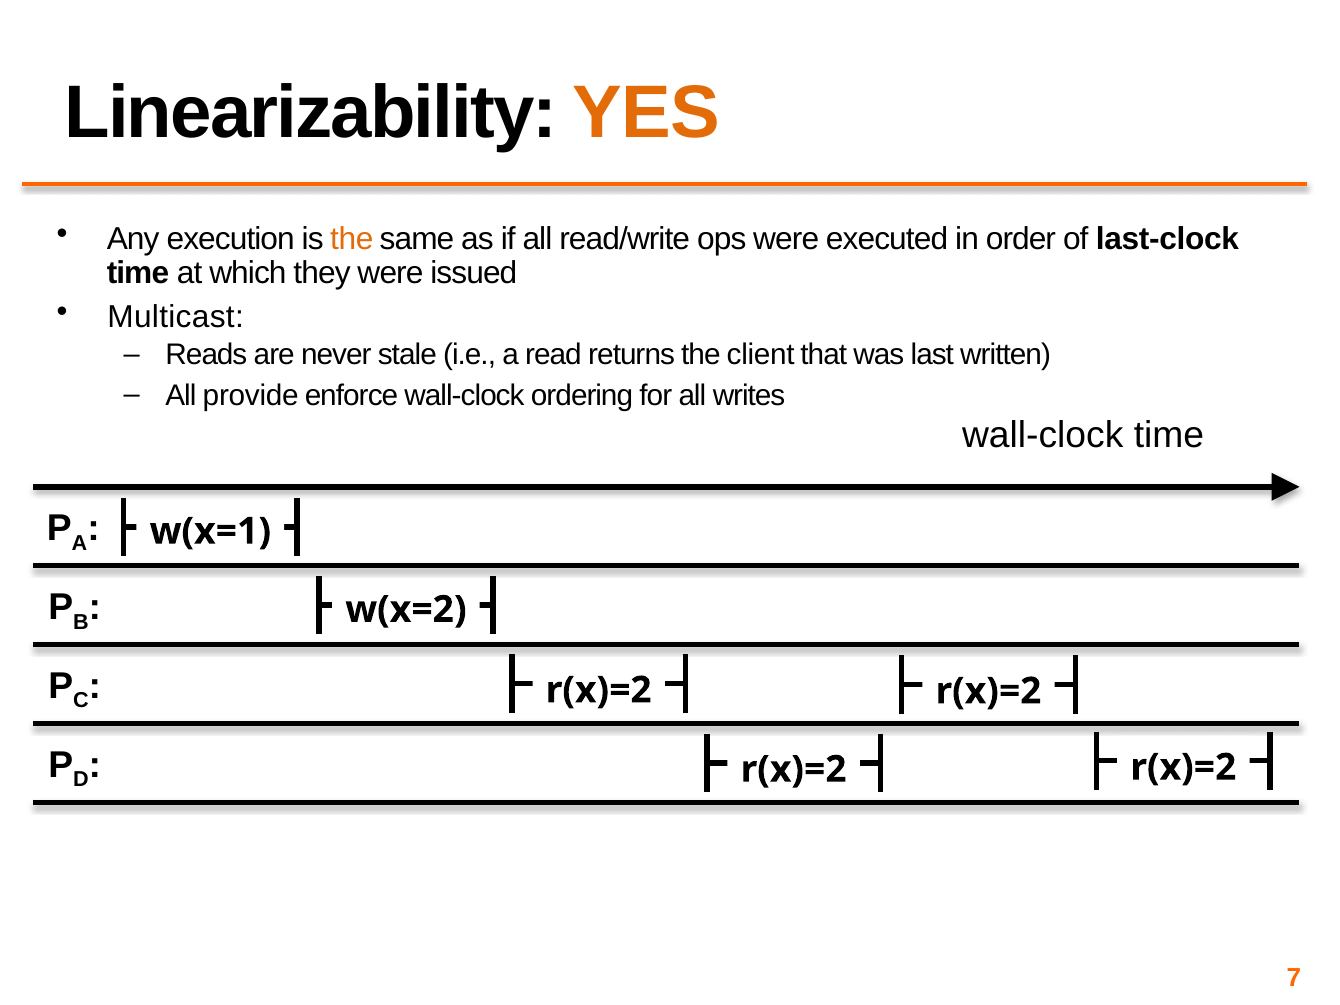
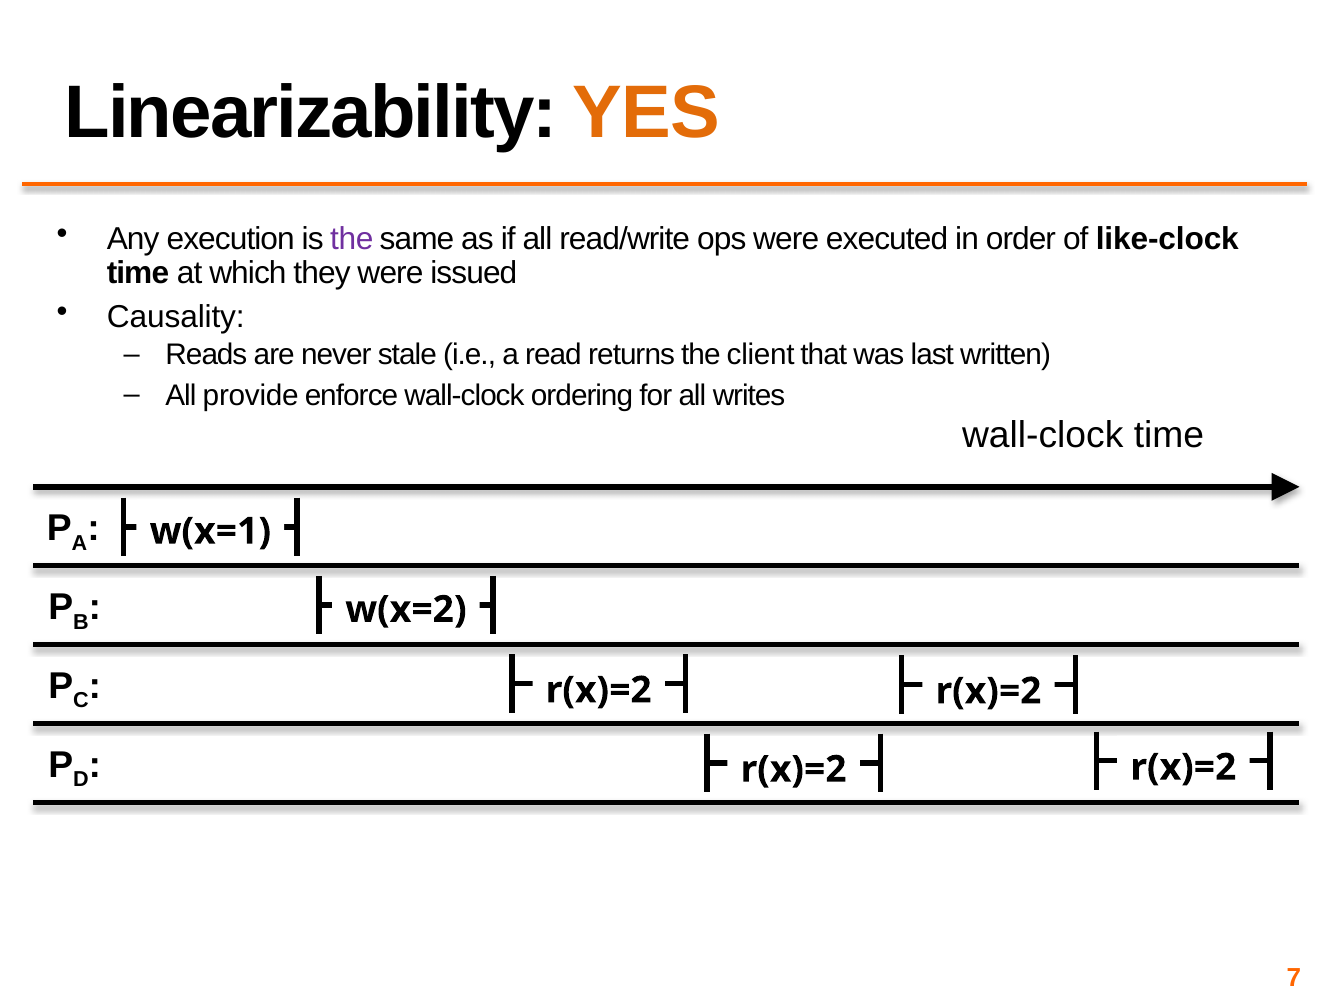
the at (352, 239) colour: orange -> purple
last-clock: last-clock -> like-clock
Multicast: Multicast -> Causality
